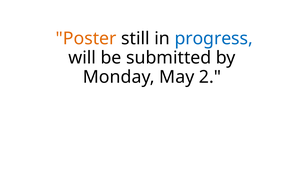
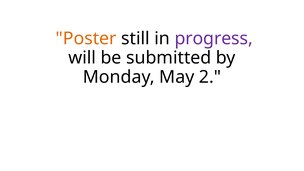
progress colour: blue -> purple
